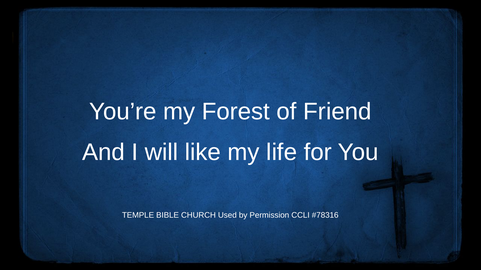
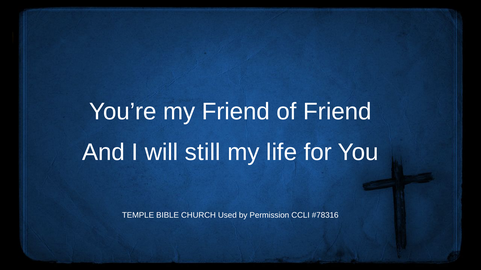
my Forest: Forest -> Friend
like: like -> still
